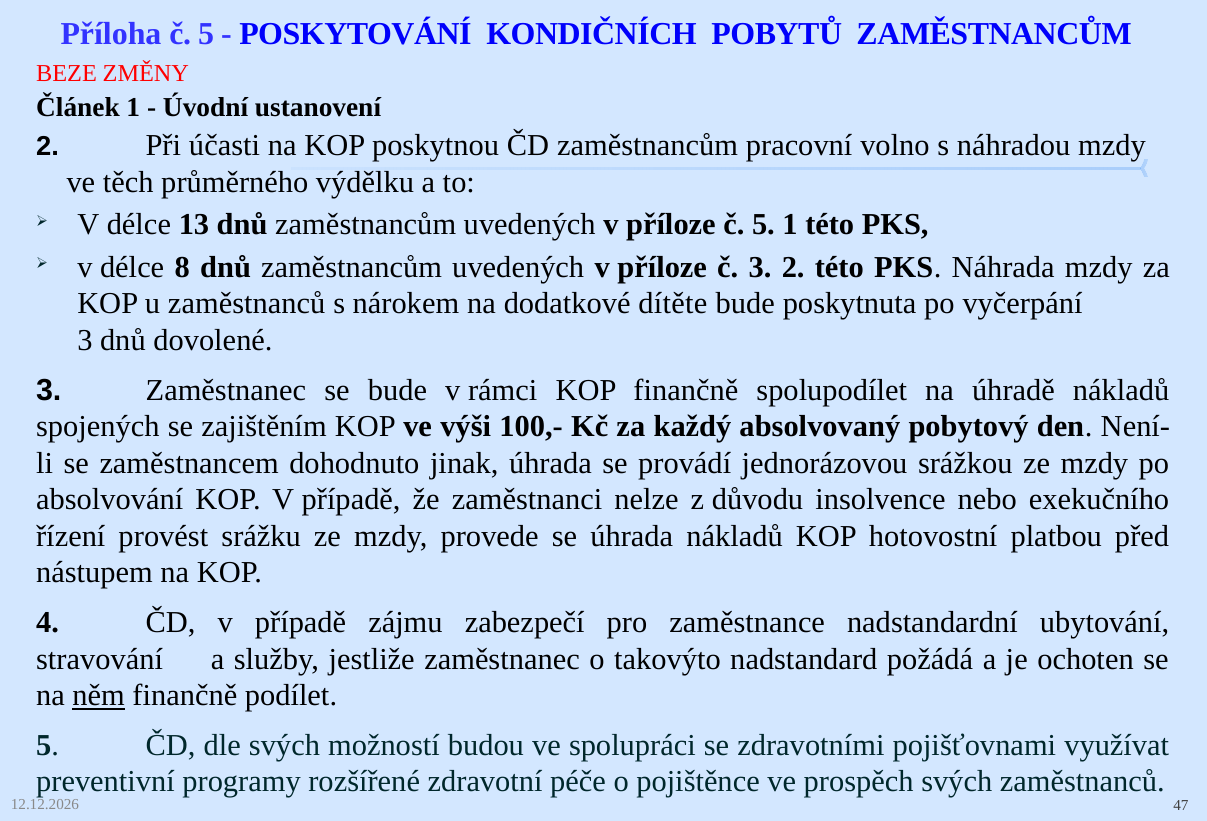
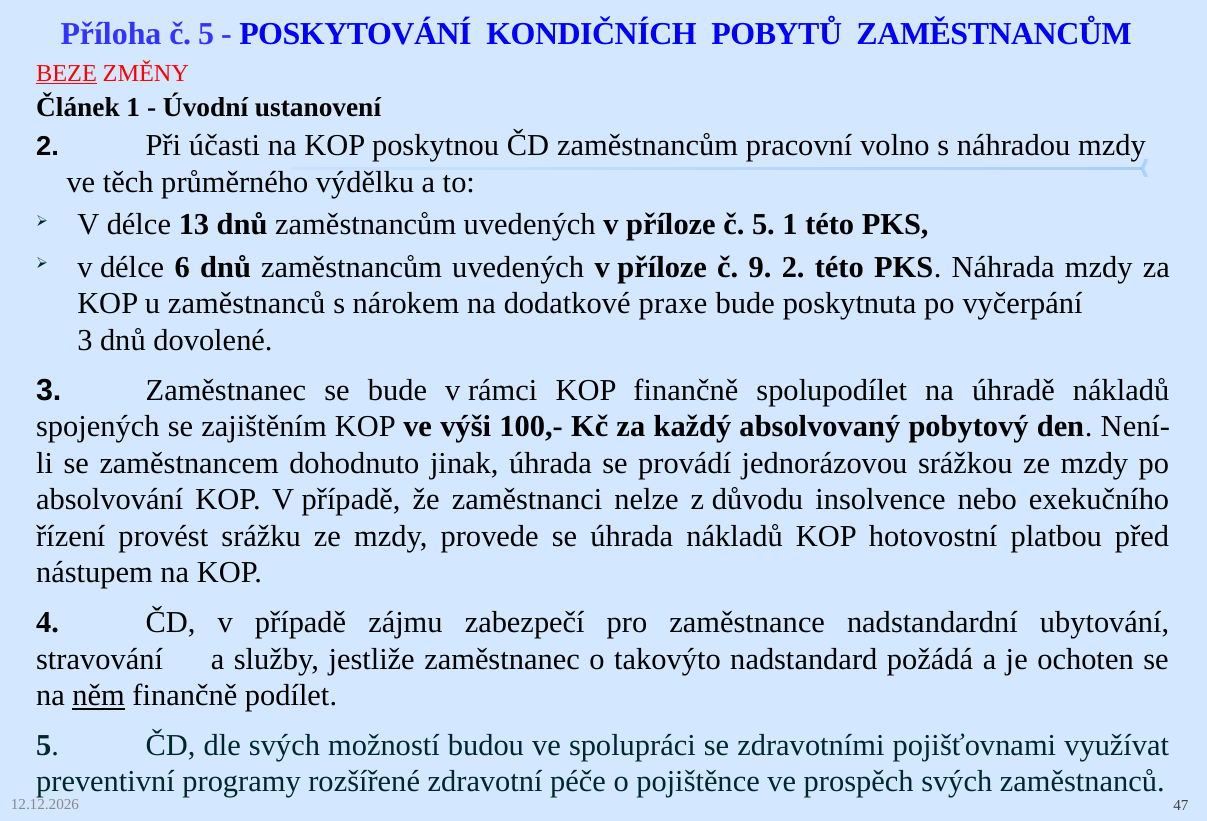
BEZE underline: none -> present
8: 8 -> 6
č 3: 3 -> 9
dítěte: dítěte -> praxe
